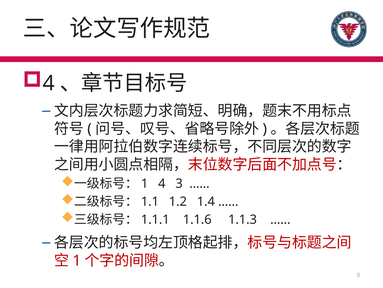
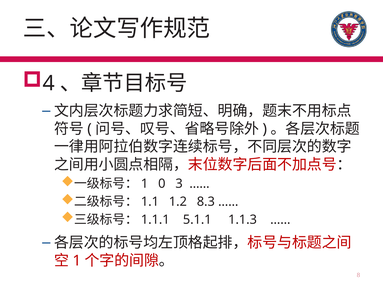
4 at (162, 183): 4 -> 0
1.4: 1.4 -> 8.3
1.1.6: 1.1.6 -> 5.1.1
